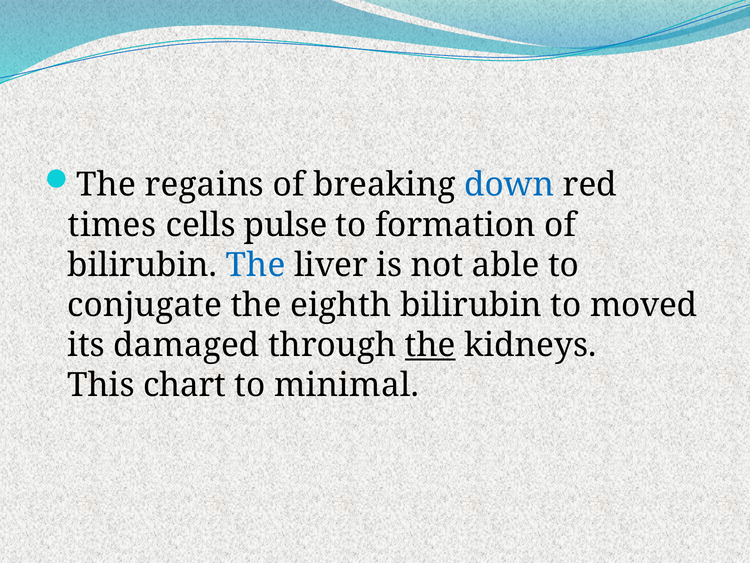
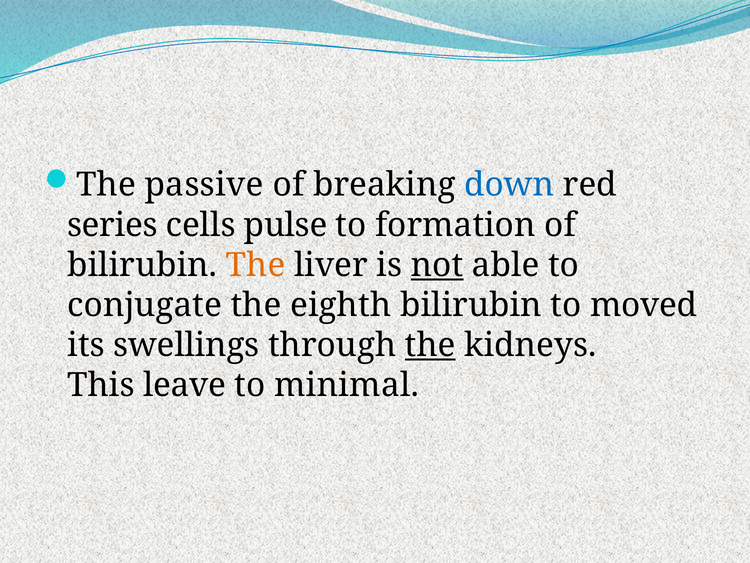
regains: regains -> passive
times: times -> series
The at (256, 265) colour: blue -> orange
not underline: none -> present
damaged: damaged -> swellings
chart: chart -> leave
